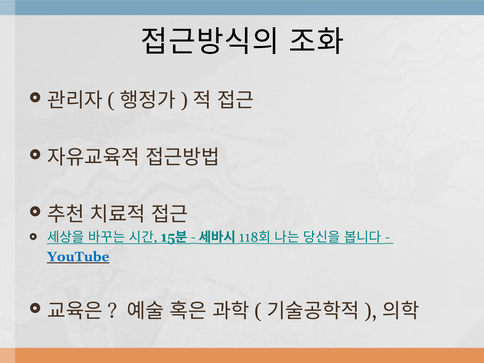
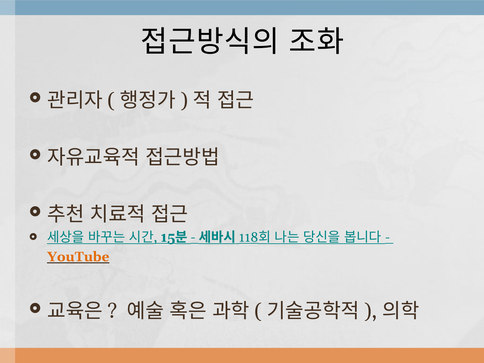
YouTube colour: blue -> orange
